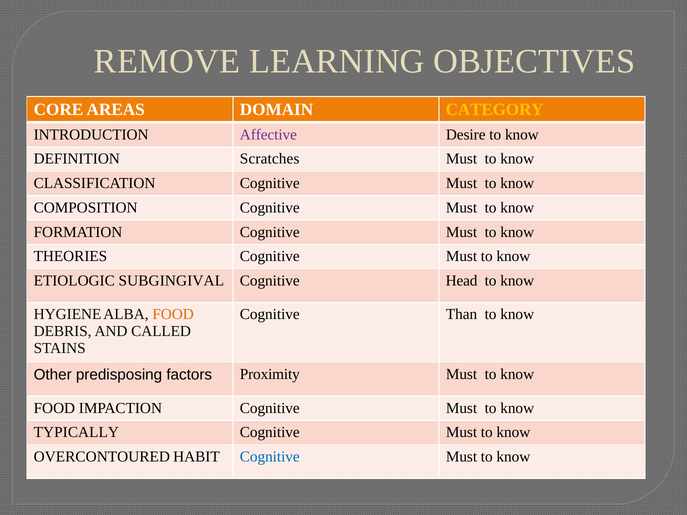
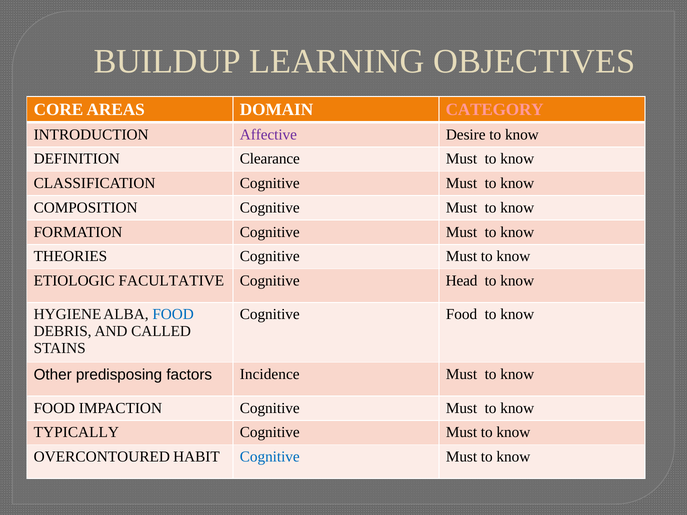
REMOVE: REMOVE -> BUILDUP
CATEGORY colour: yellow -> pink
Scratches: Scratches -> Clearance
SUBGINGIVAL: SUBGINGIVAL -> FACULTATIVE
FOOD at (173, 315) colour: orange -> blue
Cognitive Than: Than -> Food
Proximity: Proximity -> Incidence
